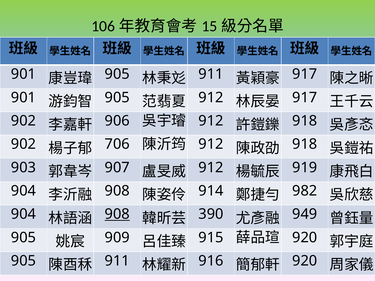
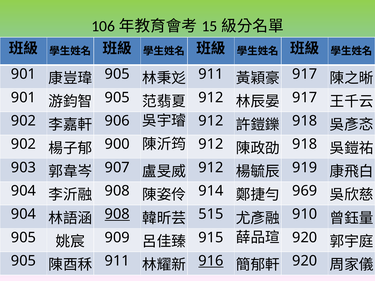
706: 706 -> 900
982: 982 -> 969
390: 390 -> 515
949: 949 -> 910
916 underline: none -> present
